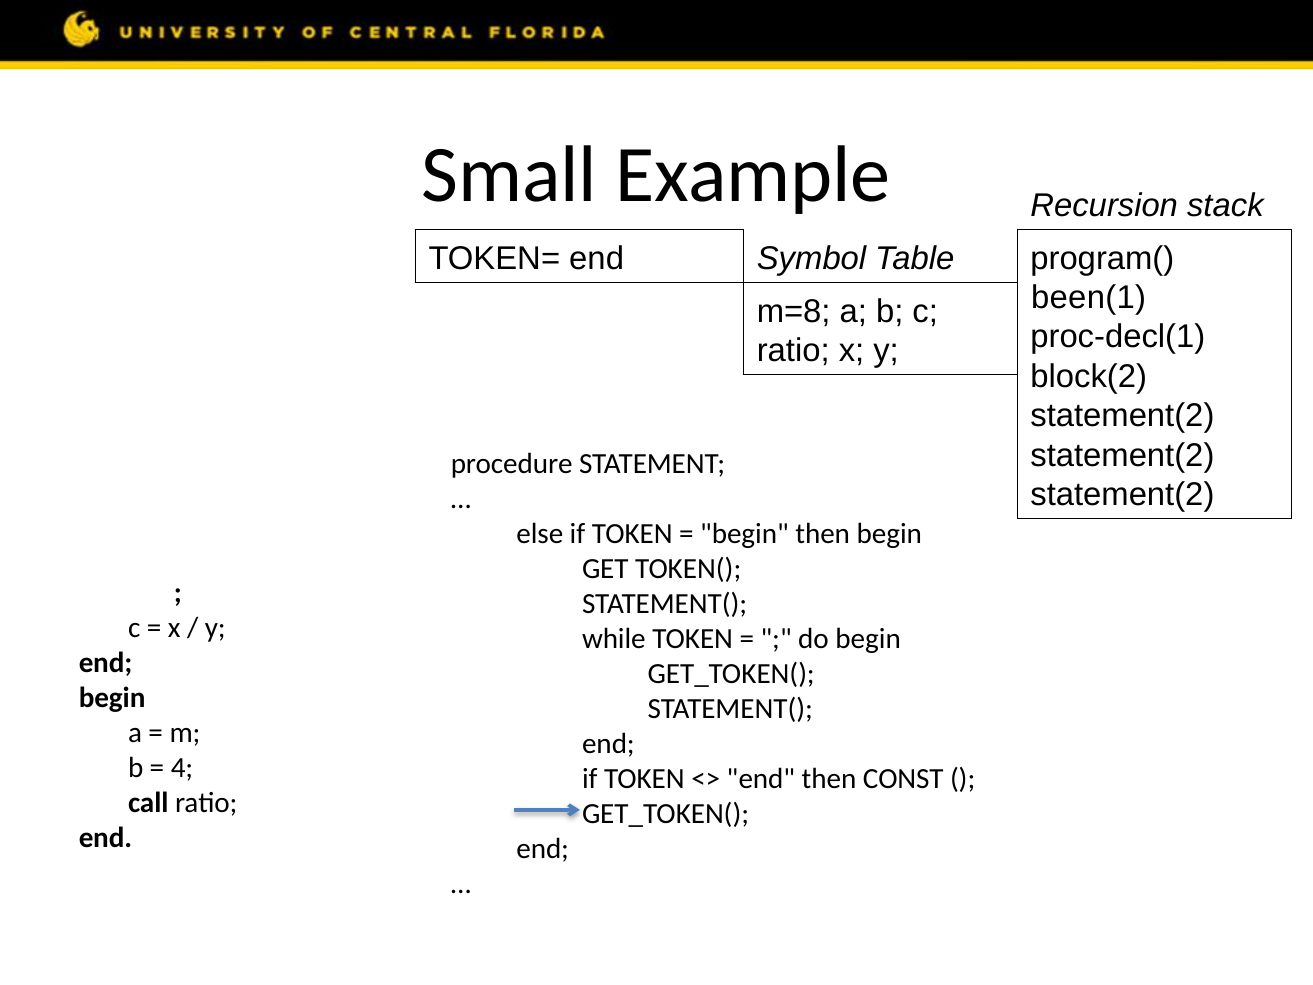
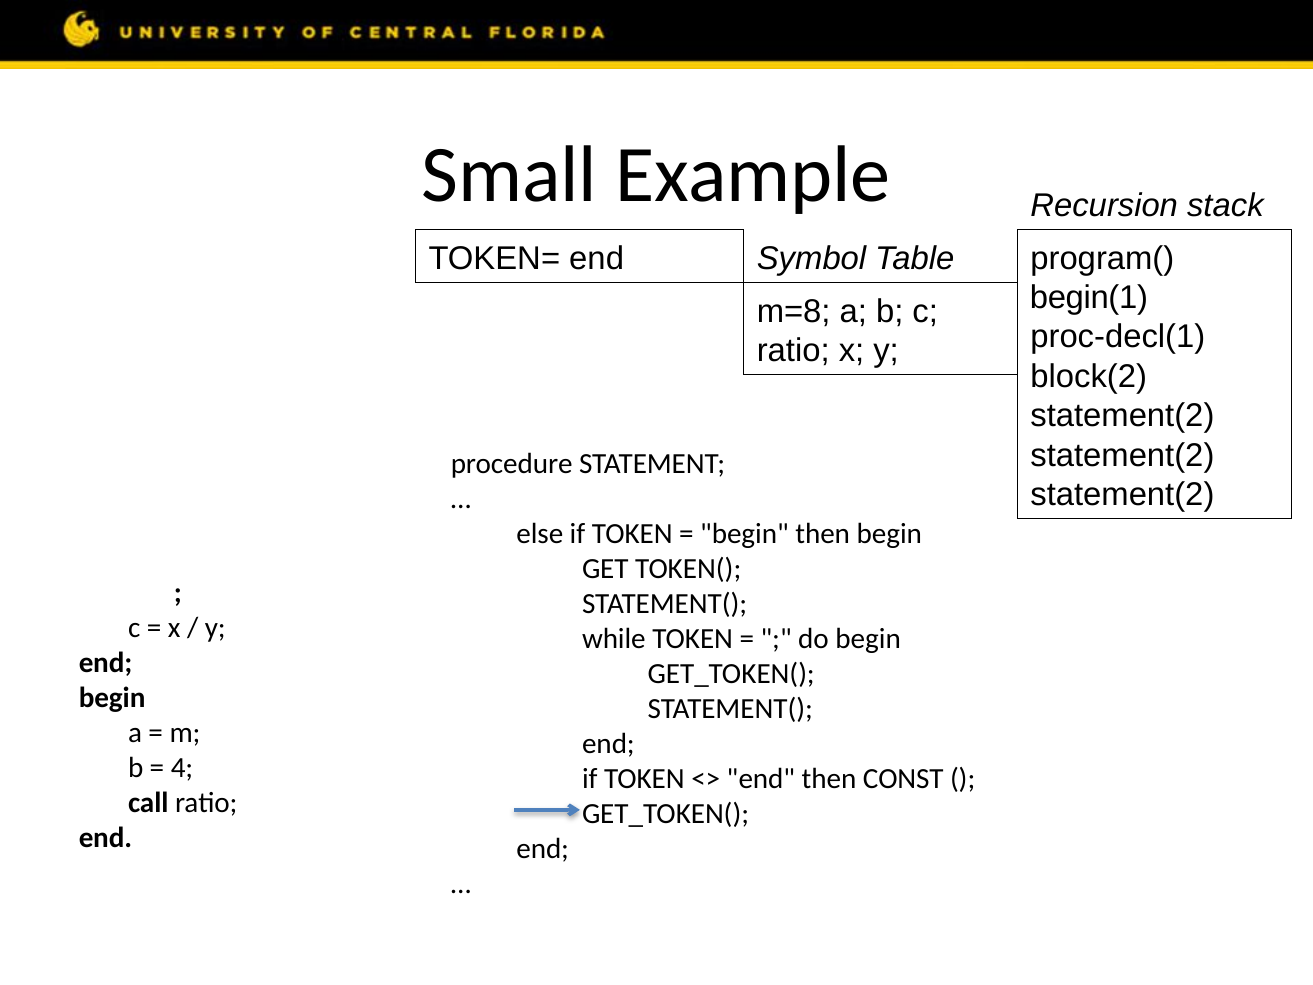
been(1: been(1 -> begin(1
